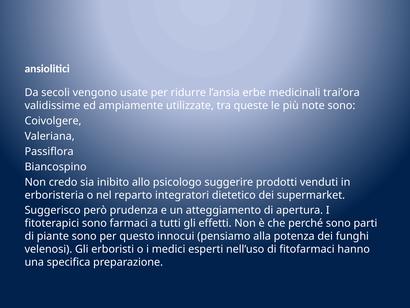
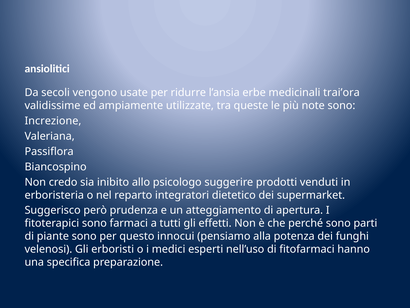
Coivolgere: Coivolgere -> Increzione
